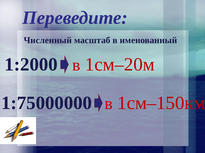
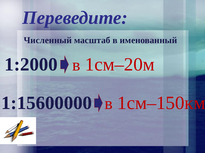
1:75000000: 1:75000000 -> 1:15600000
